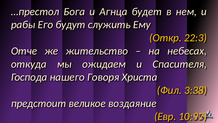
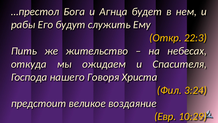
Отче: Отче -> Пить
3:38: 3:38 -> 3:24
10:97: 10:97 -> 10:29
